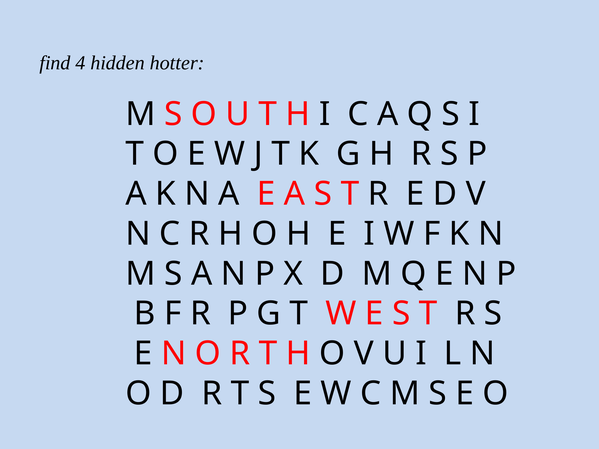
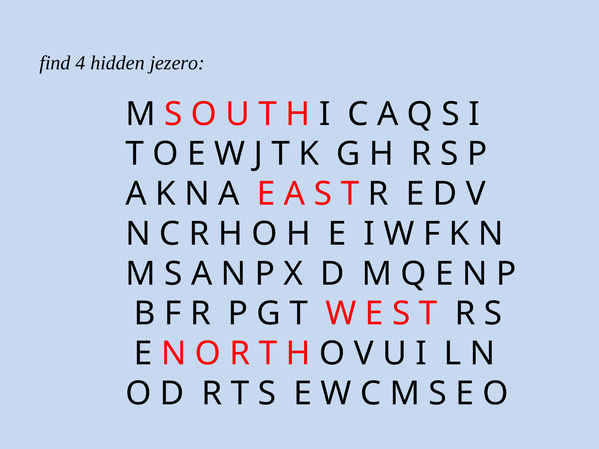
hotter: hotter -> jezero
